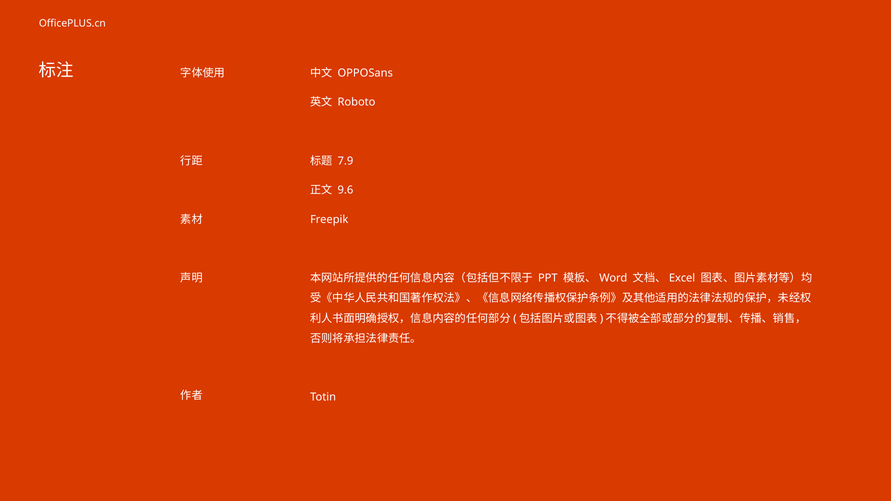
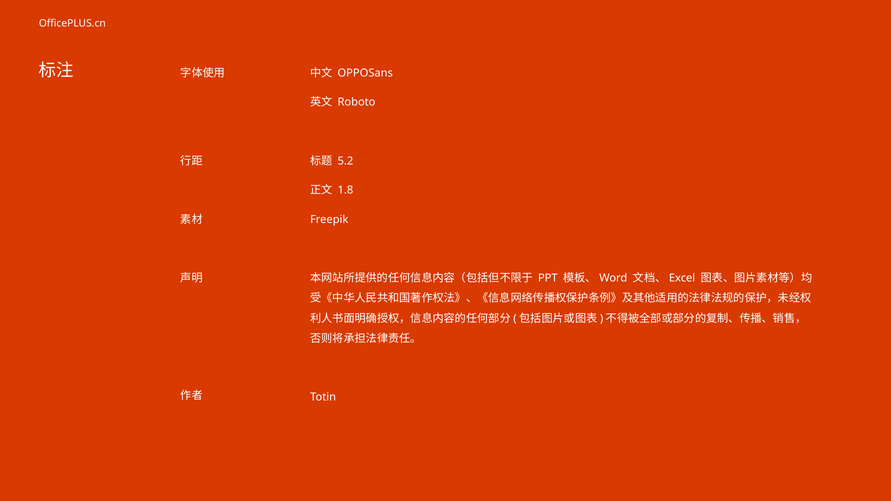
7.9: 7.9 -> 5.2
9.6: 9.6 -> 1.8
